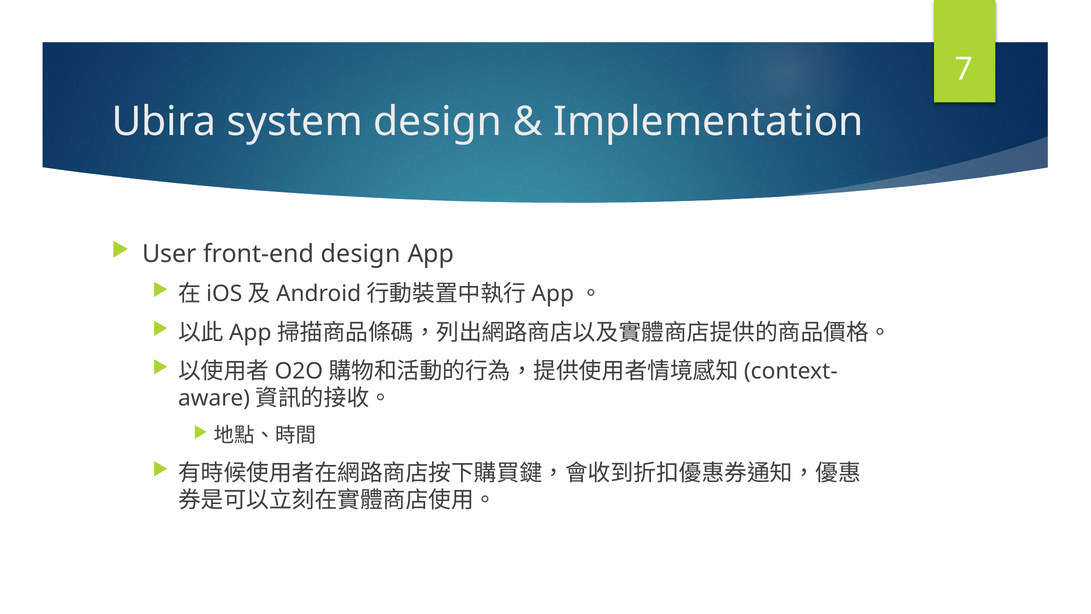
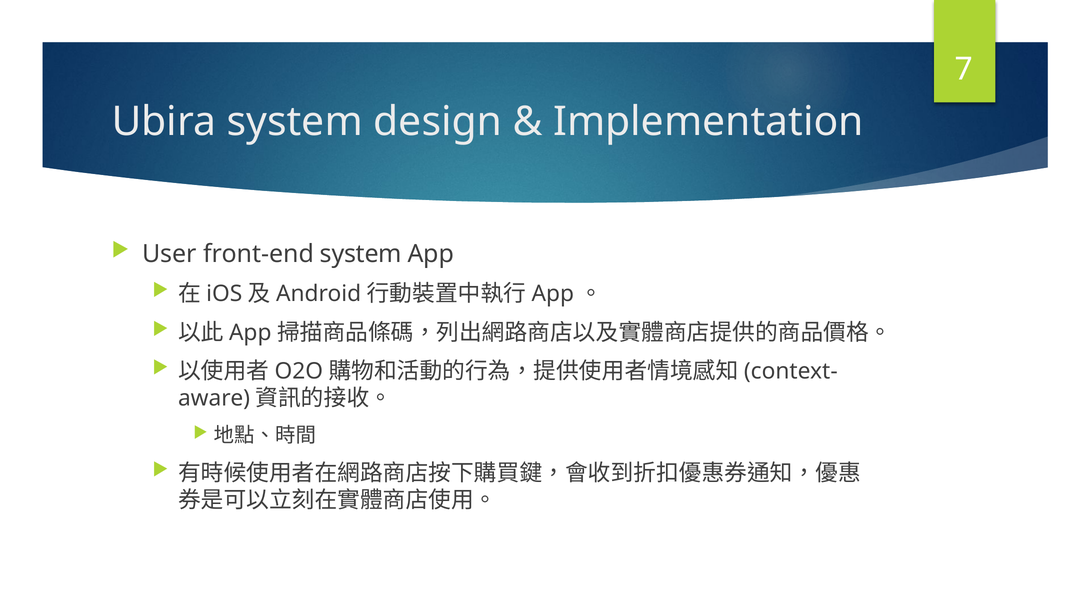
front-end design: design -> system
